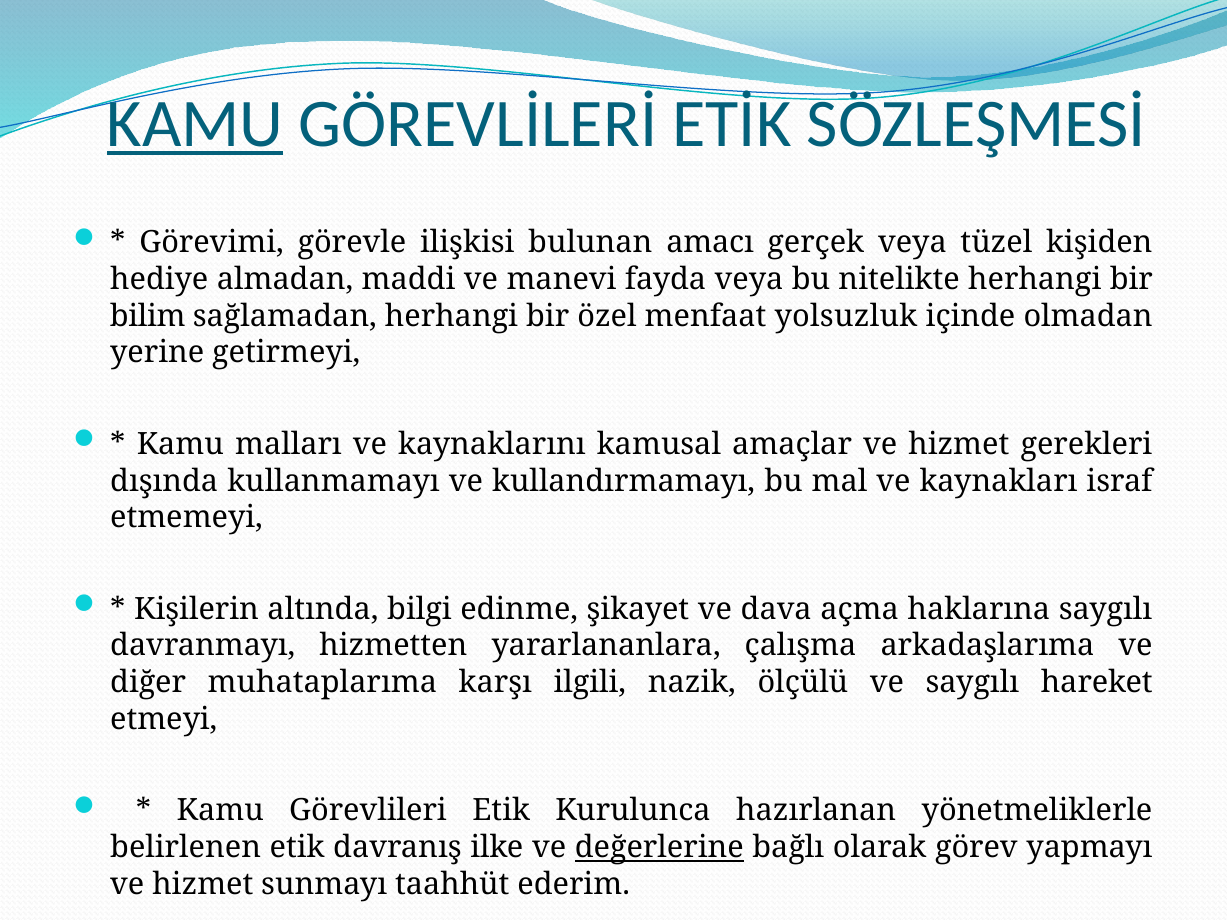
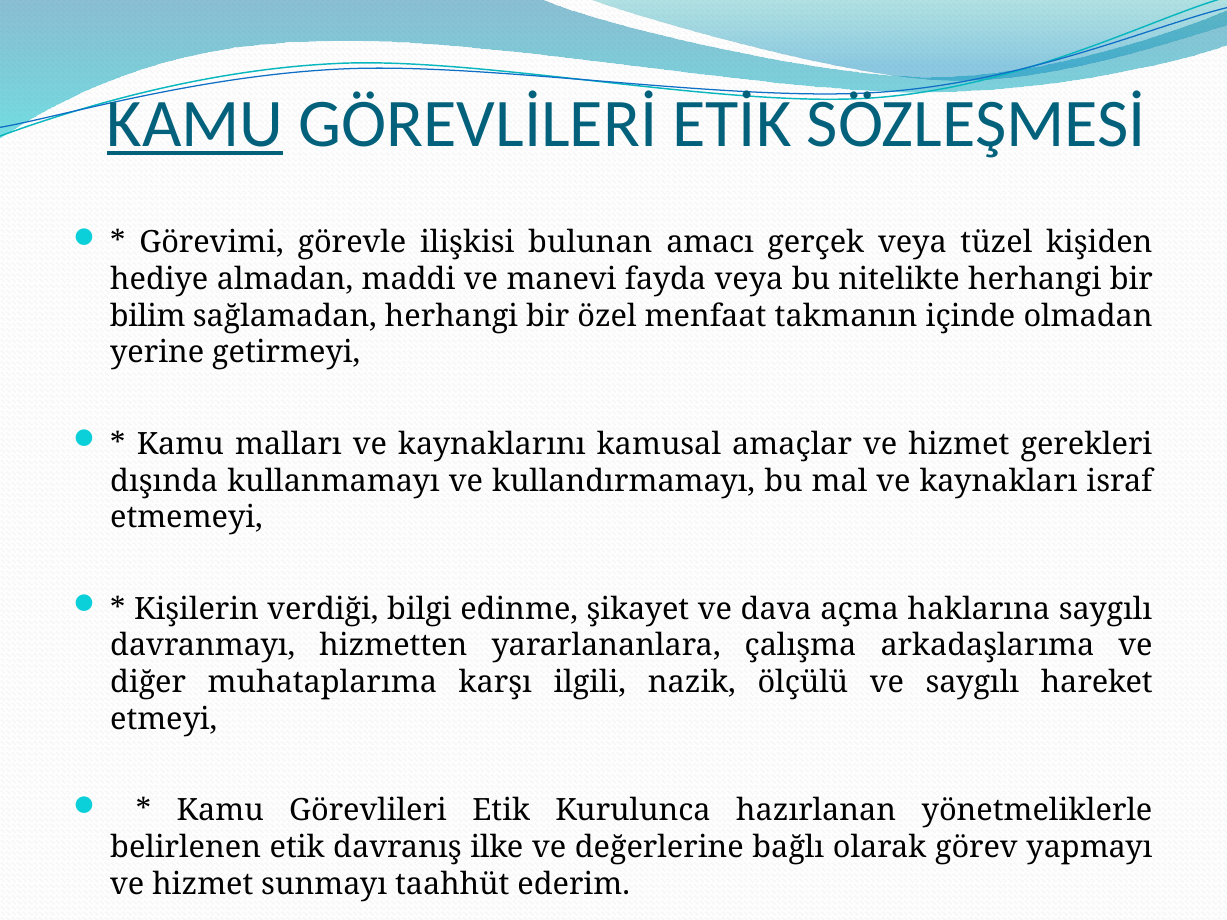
yolsuzluk: yolsuzluk -> takmanın
altında: altında -> verdiği
değerlerine underline: present -> none
